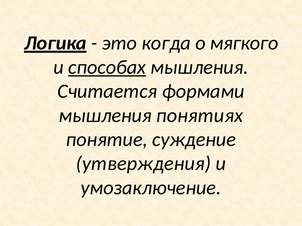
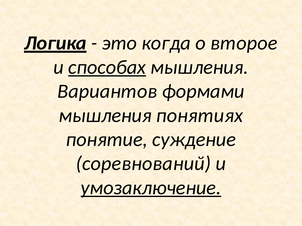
мягкого: мягкого -> второе
Считается: Считается -> Вариантов
утверждения: утверждения -> соревнований
умозаключение underline: none -> present
